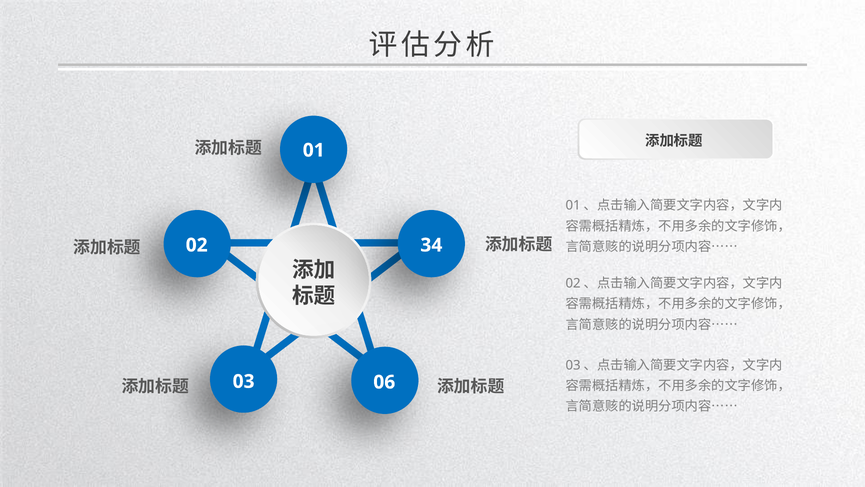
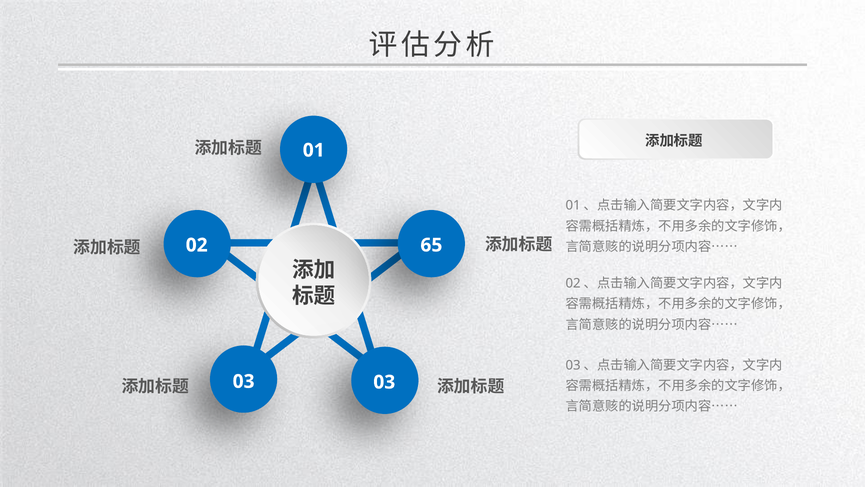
34: 34 -> 65
03 06: 06 -> 03
